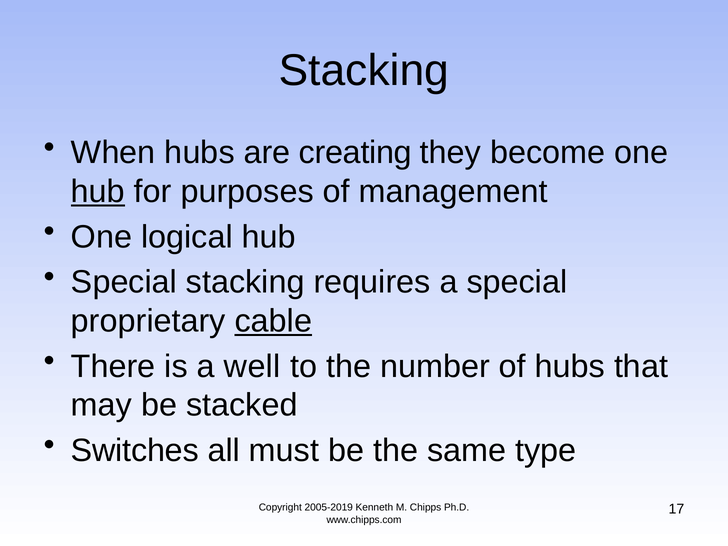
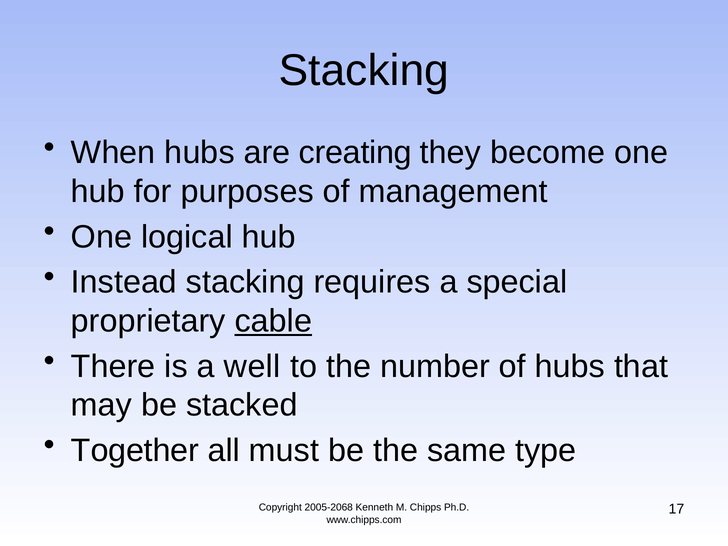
hub at (98, 192) underline: present -> none
Special at (124, 282): Special -> Instead
Switches: Switches -> Together
2005-2019: 2005-2019 -> 2005-2068
